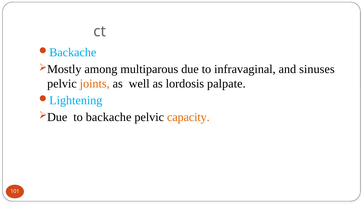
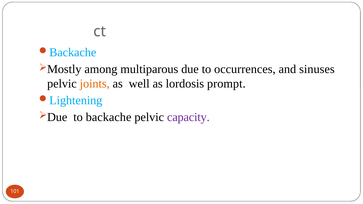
infravaginal: infravaginal -> occurrences
palpate: palpate -> prompt
capacity colour: orange -> purple
